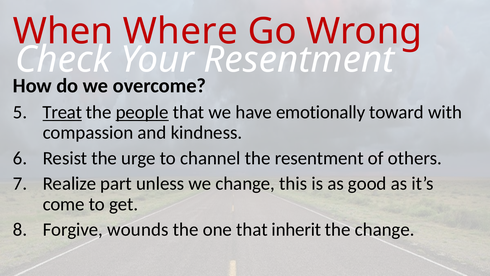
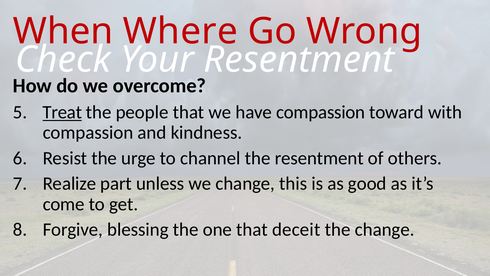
people underline: present -> none
have emotionally: emotionally -> compassion
wounds: wounds -> blessing
inherit: inherit -> deceit
